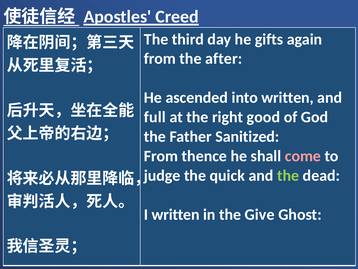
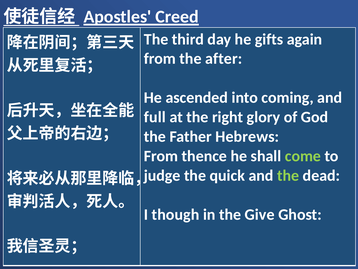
into written: written -> coming
good: good -> glory
Sanitized: Sanitized -> Hebrews
come colour: pink -> light green
I written: written -> though
